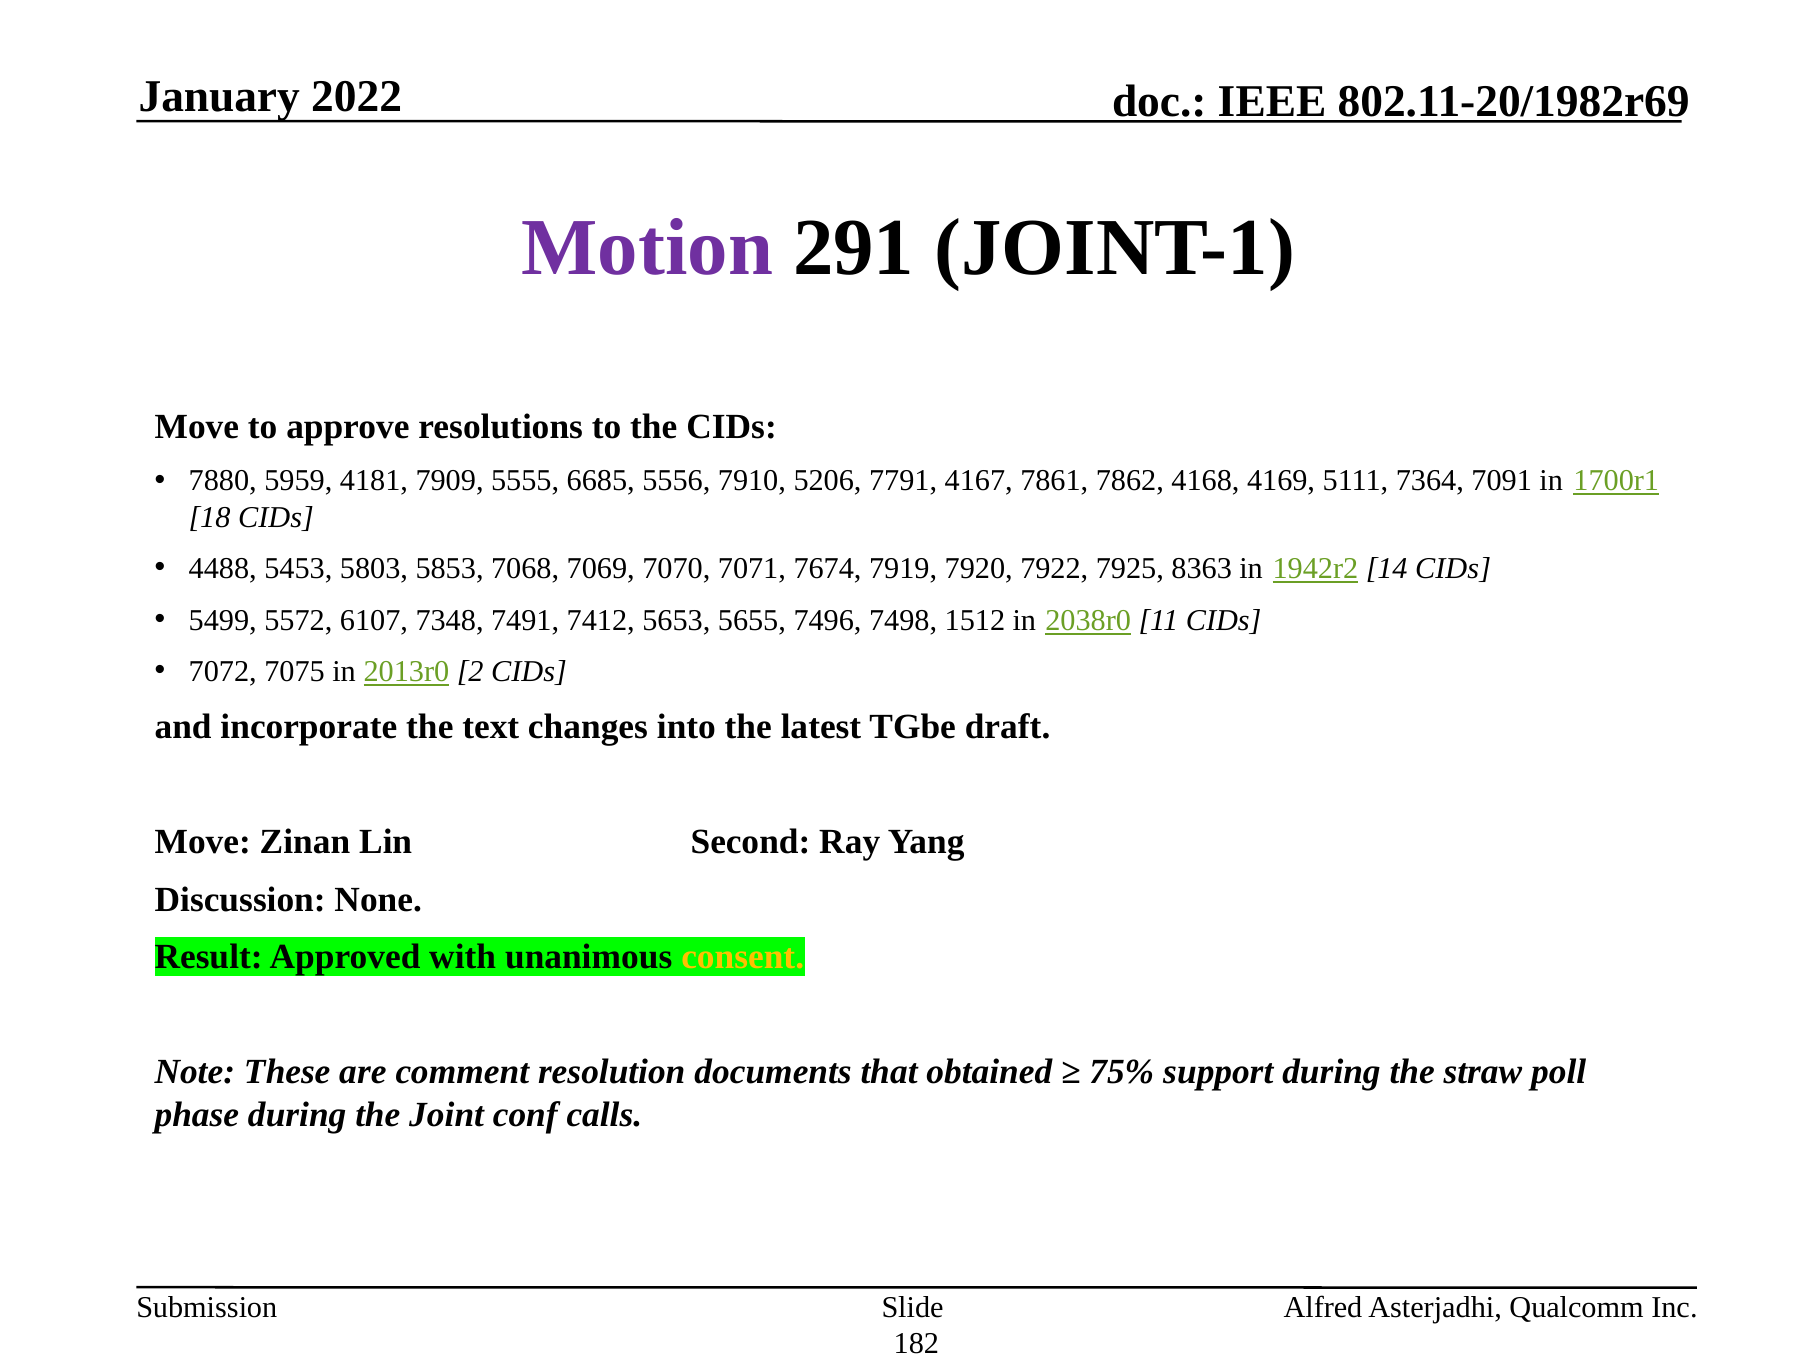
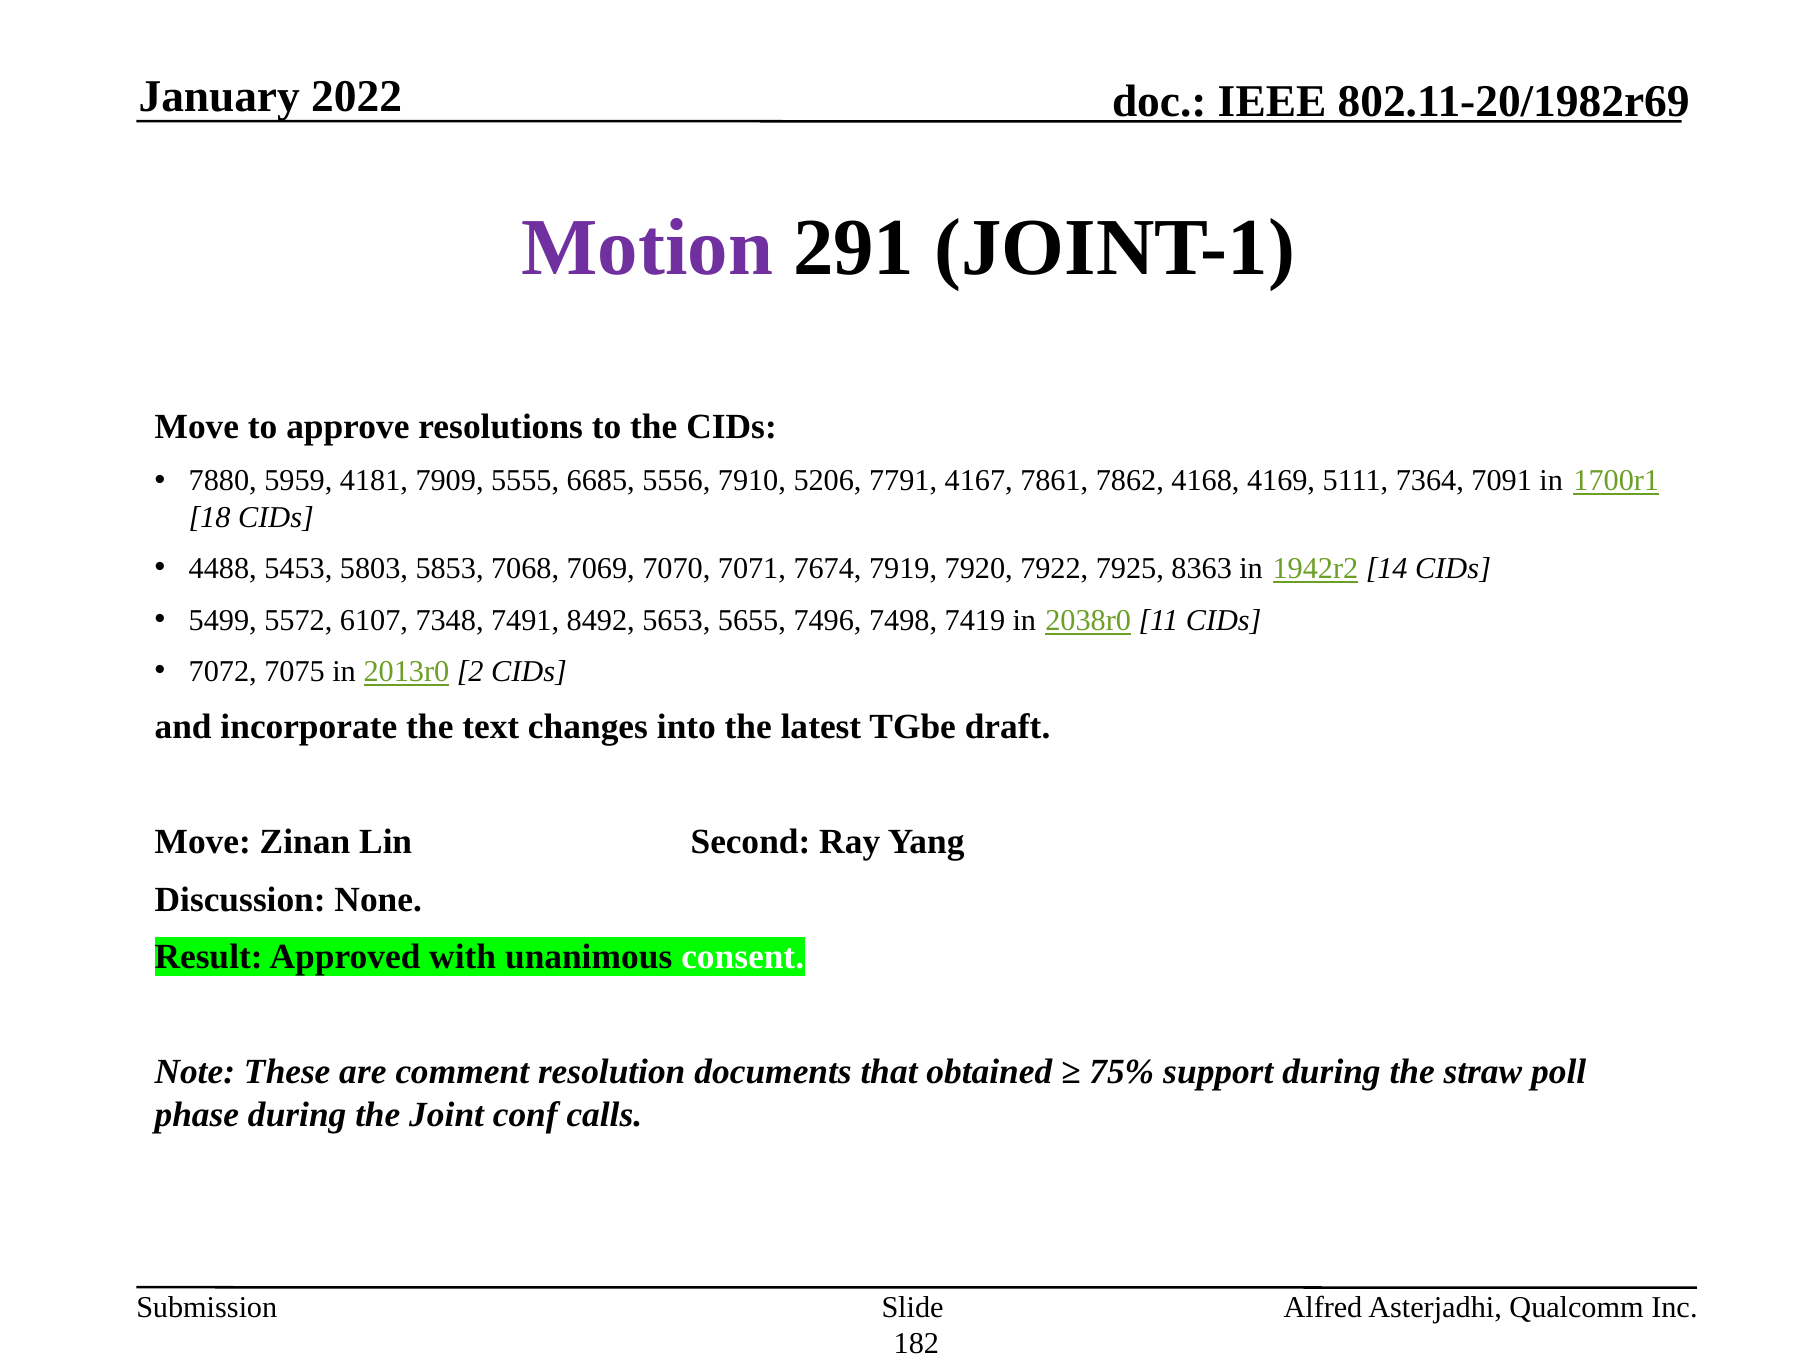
7412: 7412 -> 8492
1512: 1512 -> 7419
consent colour: yellow -> white
